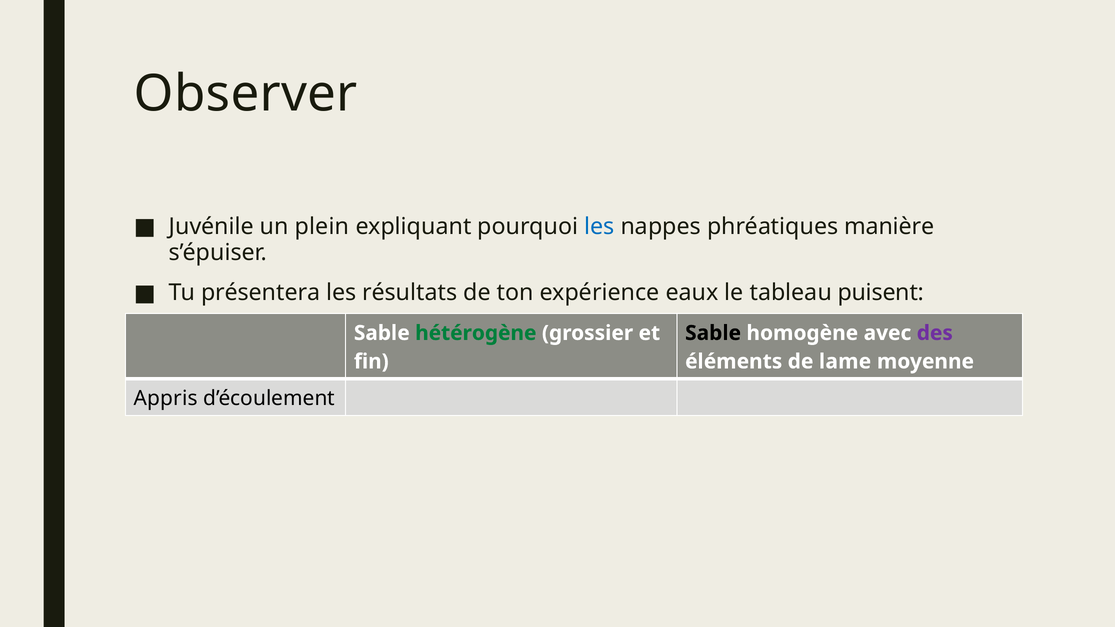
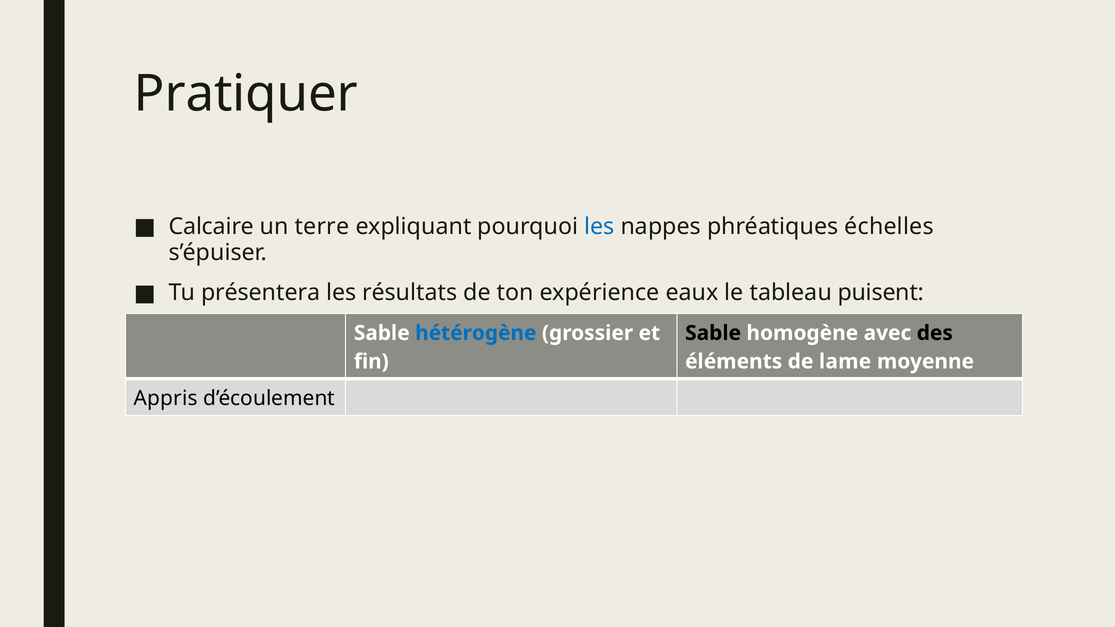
Observer: Observer -> Pratiquer
Juvénile: Juvénile -> Calcaire
plein: plein -> terre
manière: manière -> échelles
hétérogène colour: green -> blue
des colour: purple -> black
